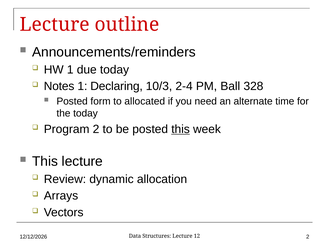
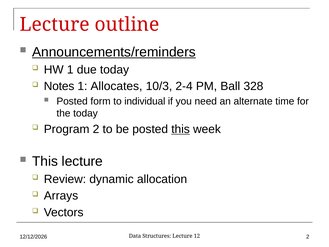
Announcements/reminders underline: none -> present
Declaring: Declaring -> Allocates
allocated: allocated -> individual
